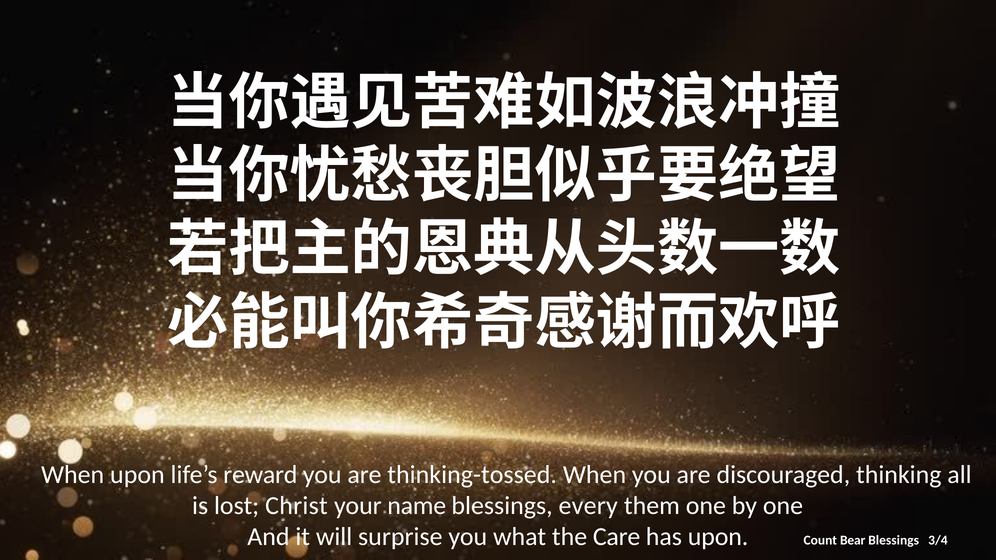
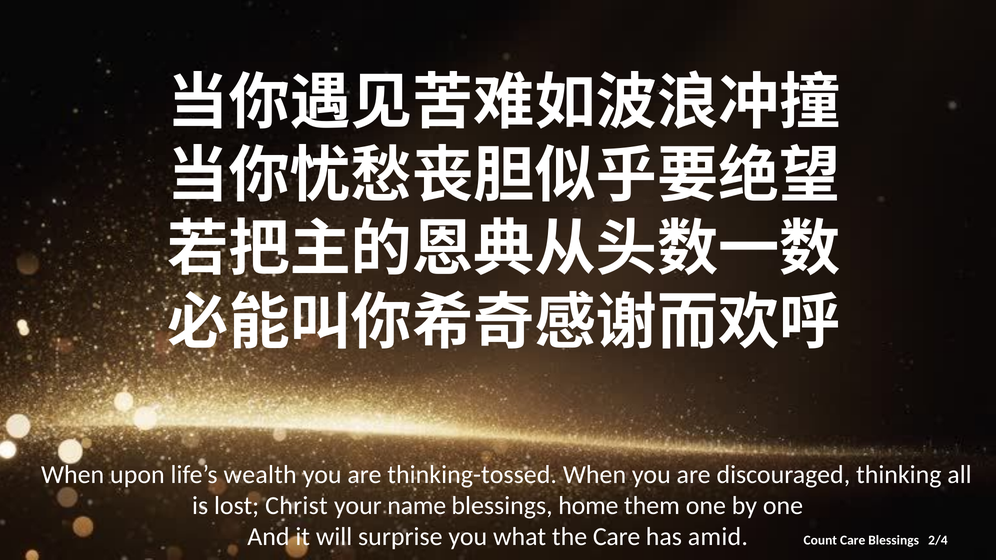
reward: reward -> wealth
every: every -> home
has upon: upon -> amid
Count Bear: Bear -> Care
3/4: 3/4 -> 2/4
